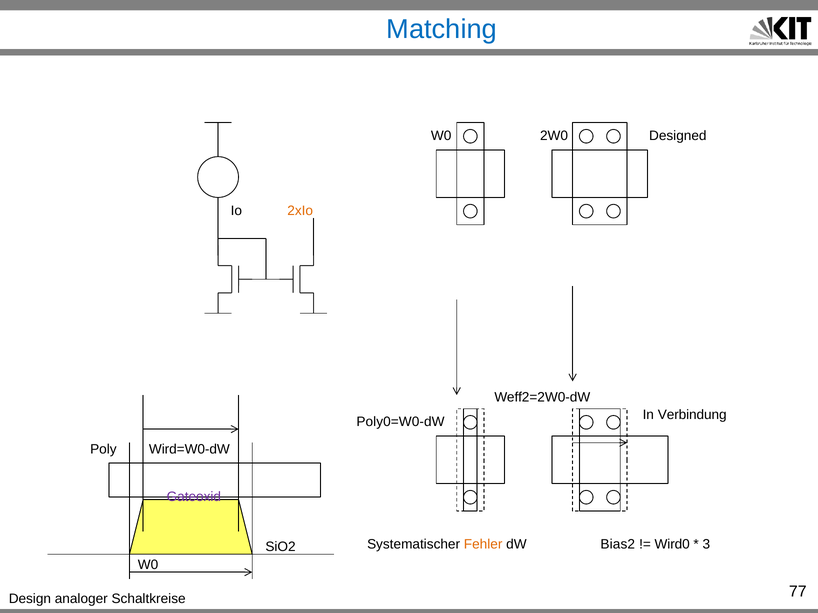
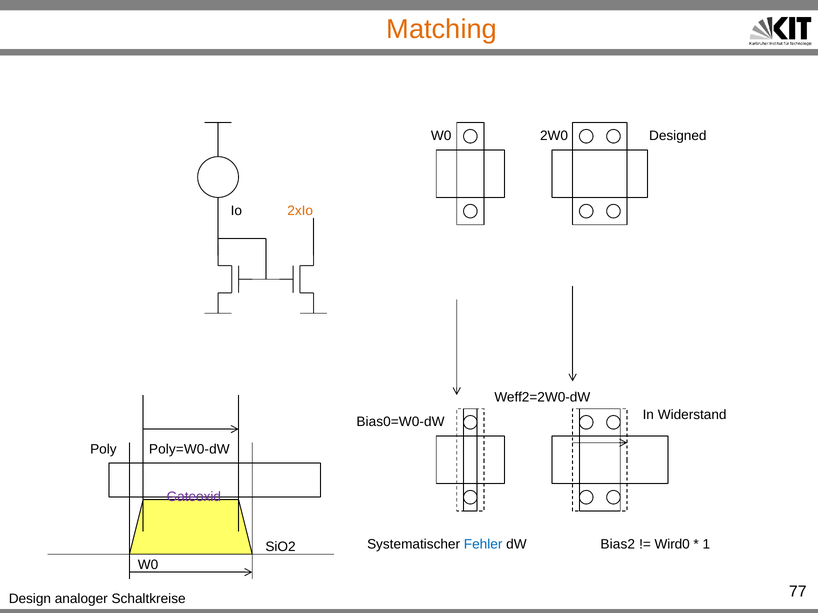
Matching colour: blue -> orange
Verbindung: Verbindung -> Widerstand
Poly0=W0-dW: Poly0=W0-dW -> Bias0=W0-dW
Wird=W0-dW: Wird=W0-dW -> Poly=W0-dW
Fehler colour: orange -> blue
3: 3 -> 1
